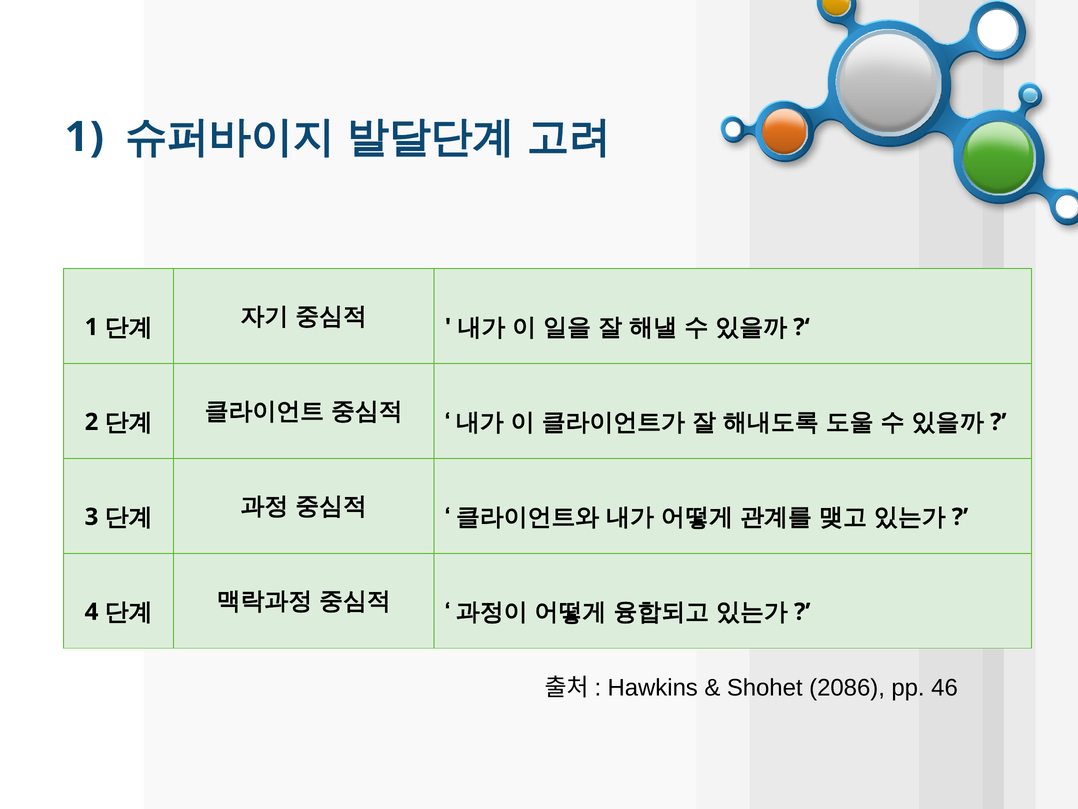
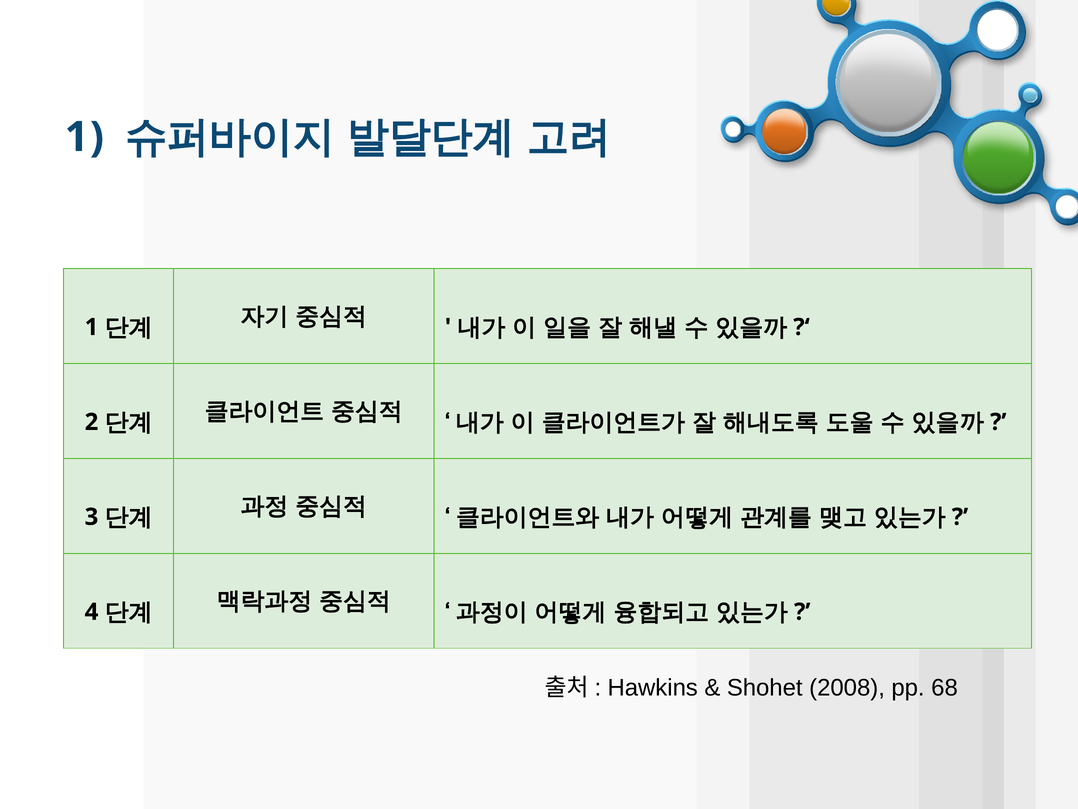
2086: 2086 -> 2008
46: 46 -> 68
